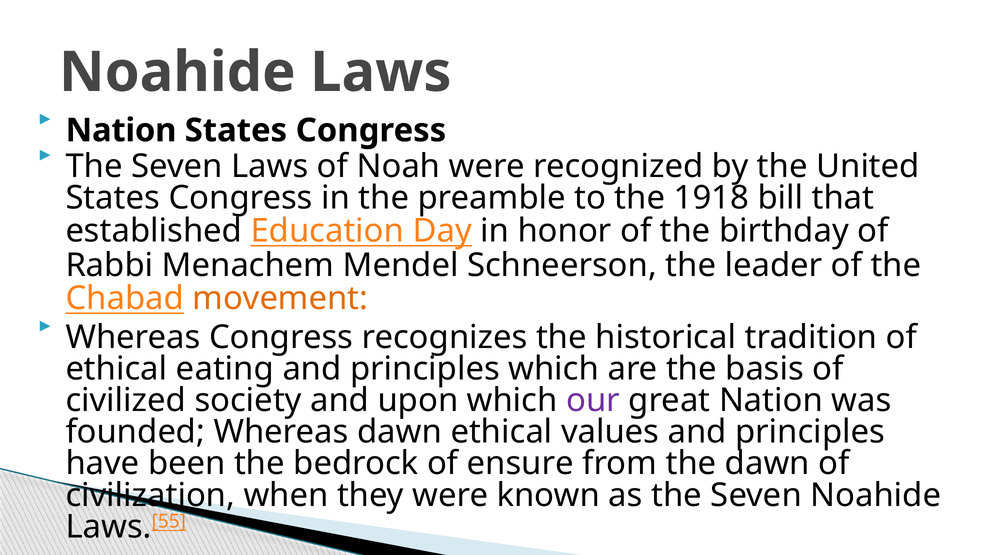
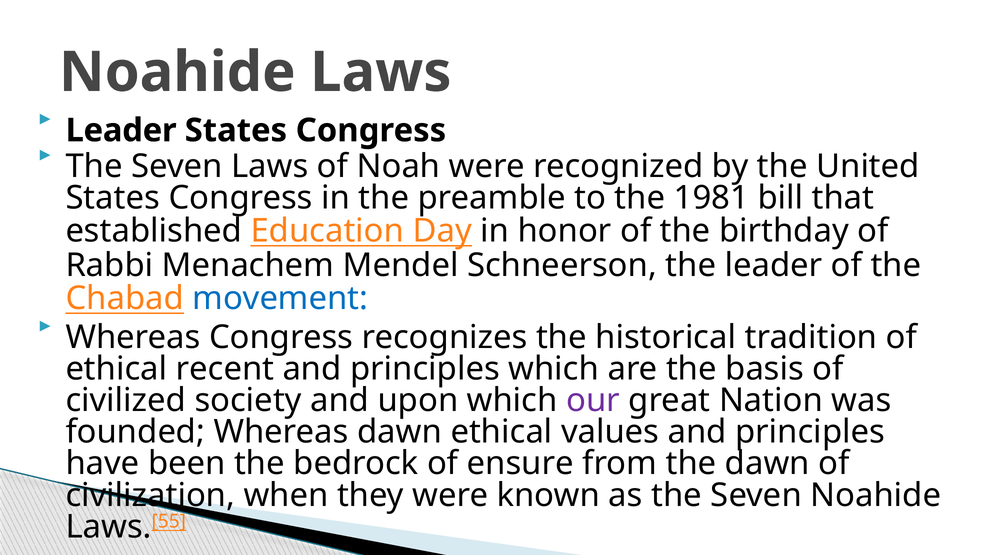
Nation at (121, 130): Nation -> Leader
1918: 1918 -> 1981
movement colour: orange -> blue
eating: eating -> recent
